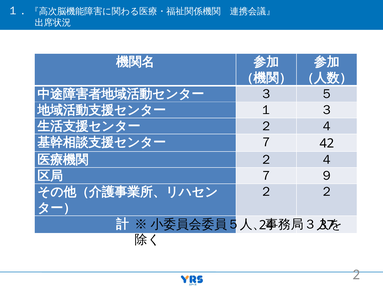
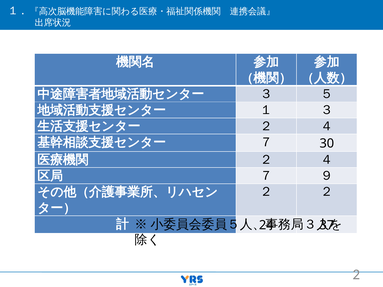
42: 42 -> 30
